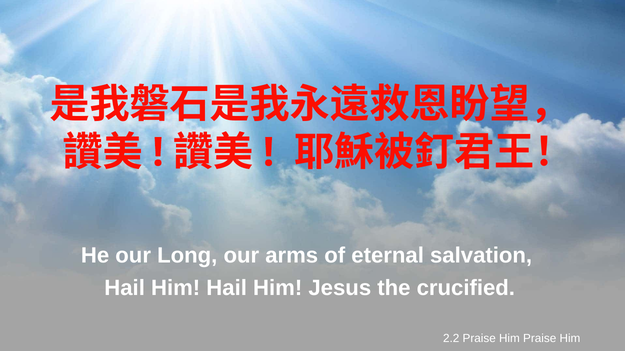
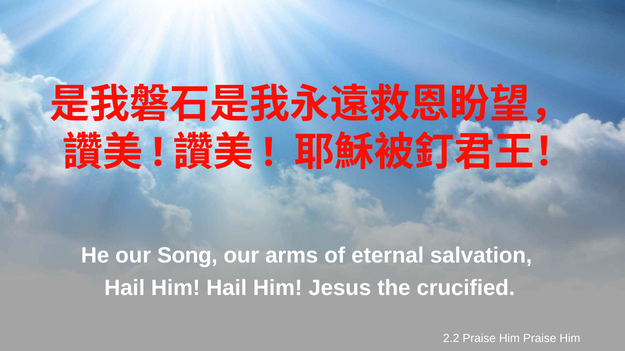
Long: Long -> Song
